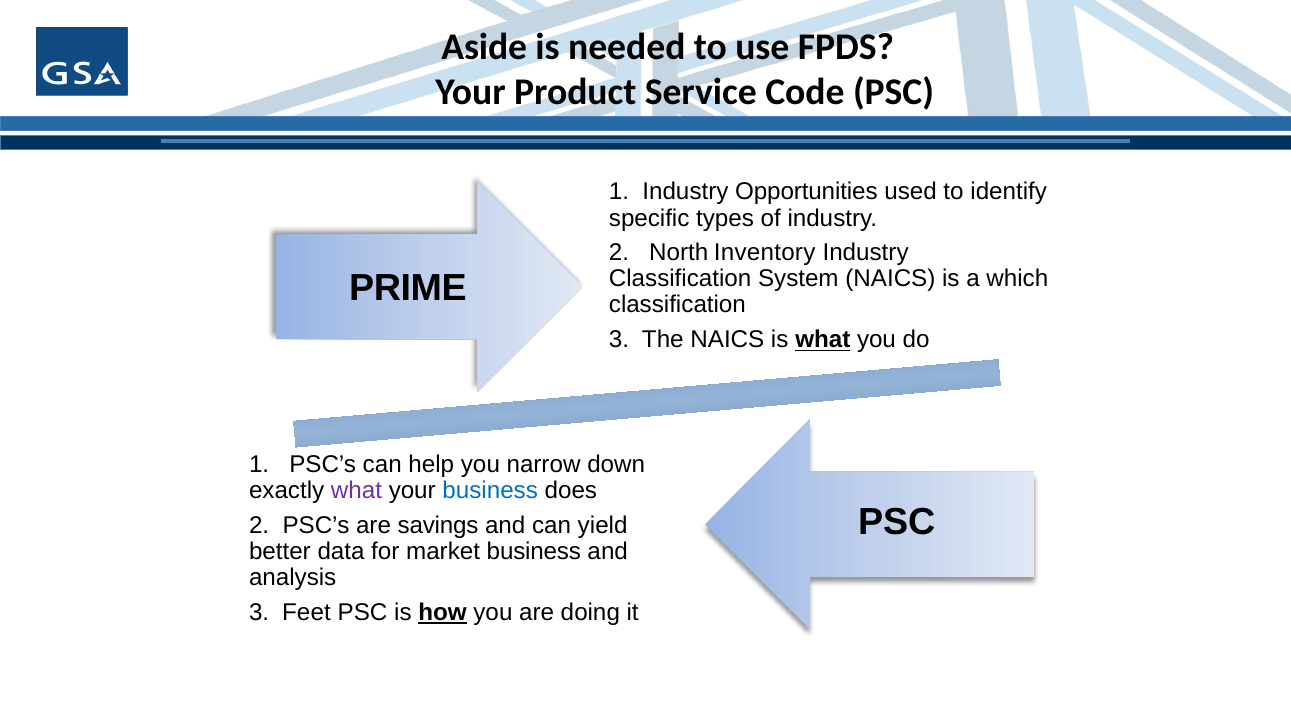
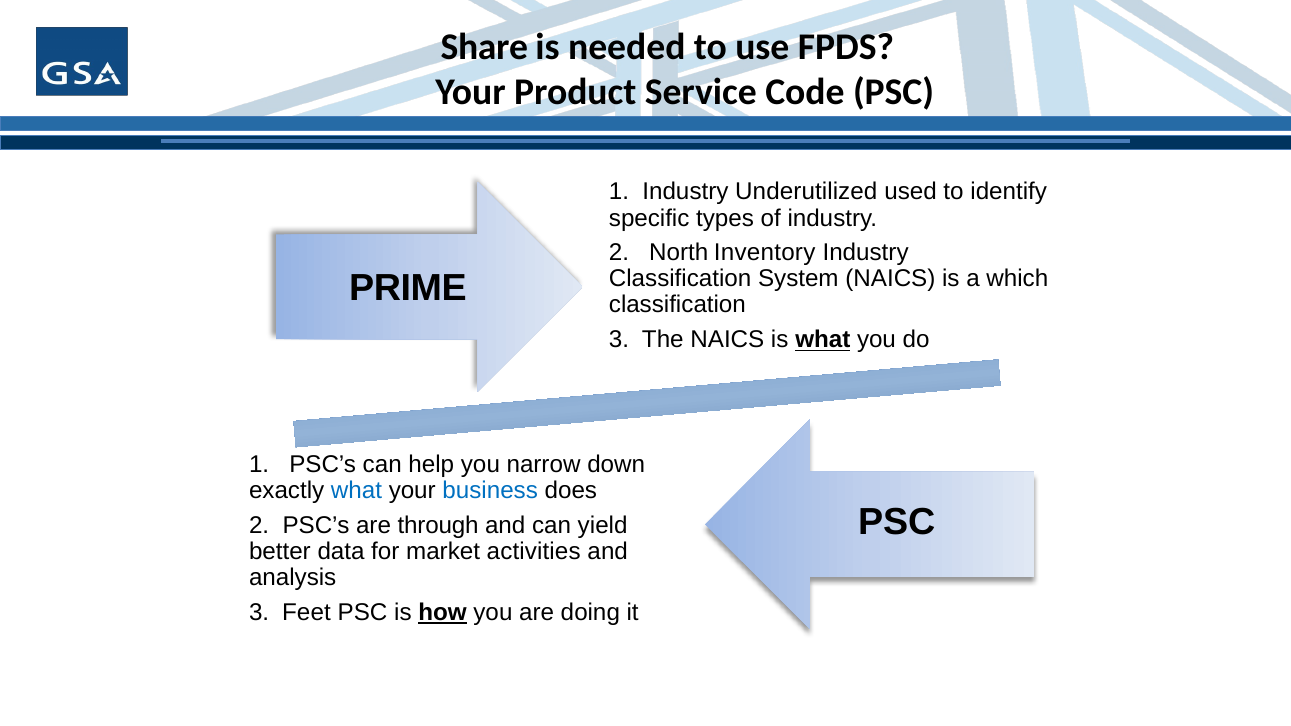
Aside: Aside -> Share
Opportunities: Opportunities -> Underutilized
what at (356, 491) colour: purple -> blue
savings: savings -> through
market business: business -> activities
